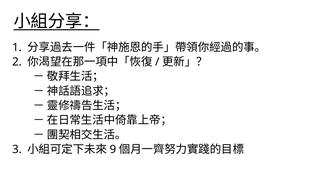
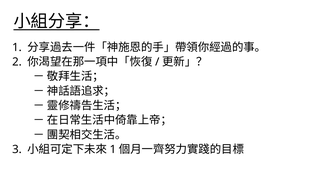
9 at (113, 150): 9 -> 1
